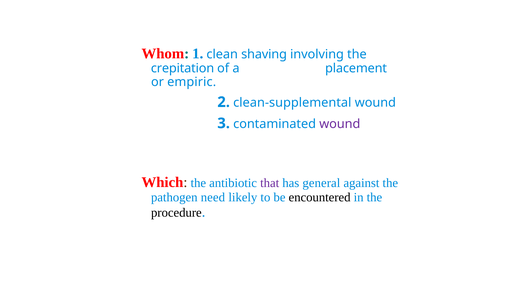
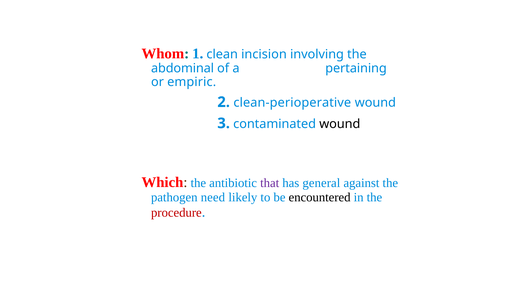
shaving: shaving -> incision
crepitation: crepitation -> abdominal
placement: placement -> pertaining
clean-supplemental: clean-supplemental -> clean-perioperative
wound at (340, 124) colour: purple -> black
procedure colour: black -> red
